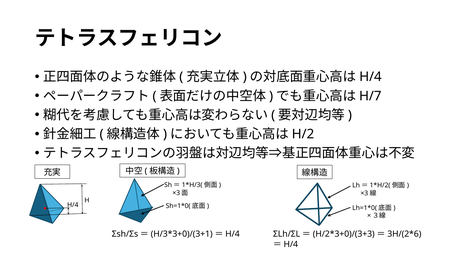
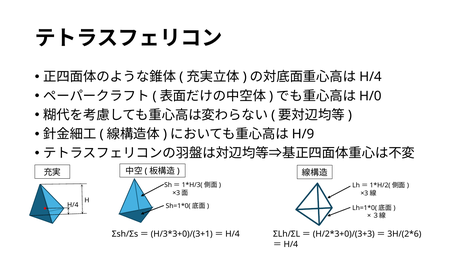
H/7: H/7 -> H/0
H/2: H/2 -> H/9
